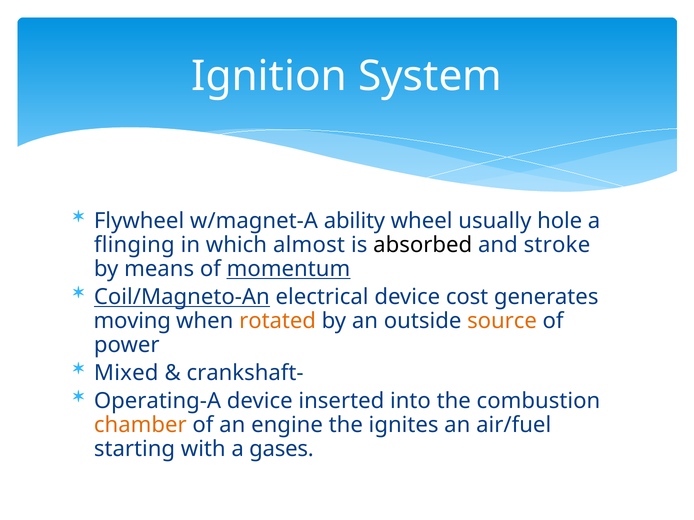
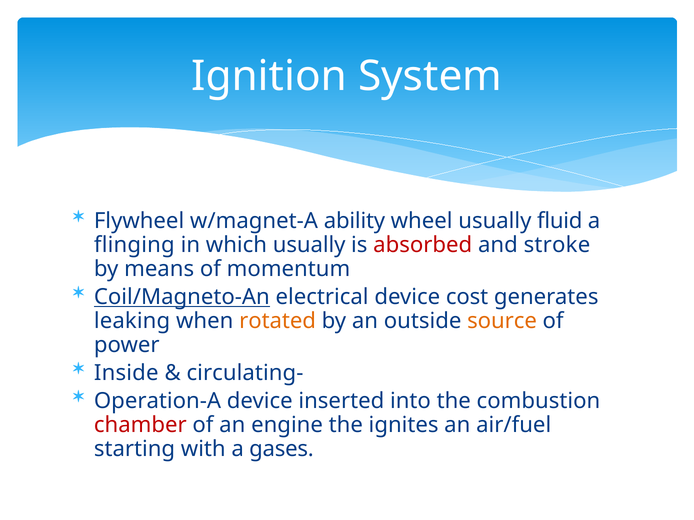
hole: hole -> fluid
which almost: almost -> usually
absorbed colour: black -> red
momentum underline: present -> none
moving: moving -> leaking
Mixed: Mixed -> Inside
crankshaft-: crankshaft- -> circulating-
Operating-A: Operating-A -> Operation-A
chamber colour: orange -> red
